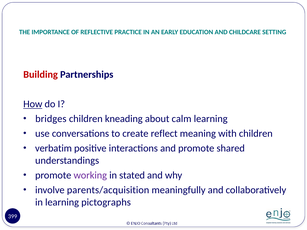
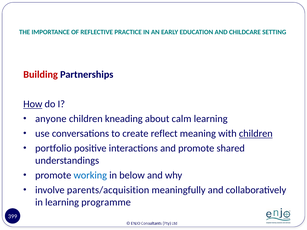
bridges: bridges -> anyone
children at (256, 134) underline: none -> present
verbatim: verbatim -> portfolio
working colour: purple -> blue
stated: stated -> below
pictographs: pictographs -> programme
